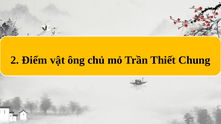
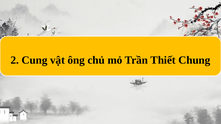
Điểm: Điểm -> Cung
